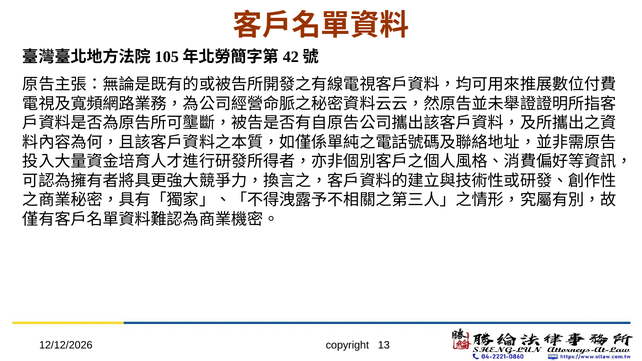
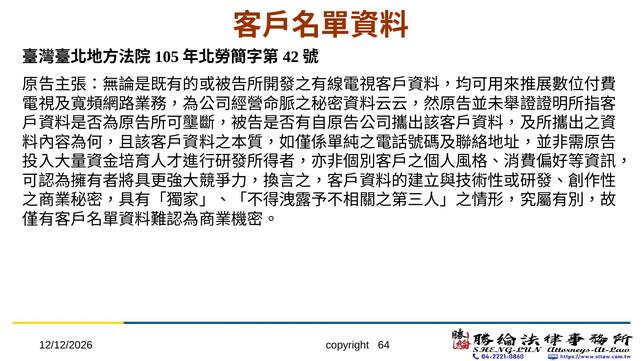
13: 13 -> 64
